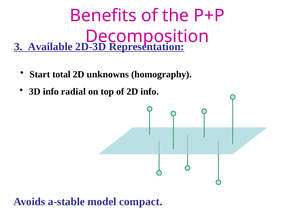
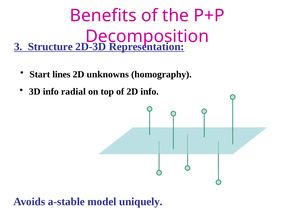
Available: Available -> Structure
total: total -> lines
compact: compact -> uniquely
